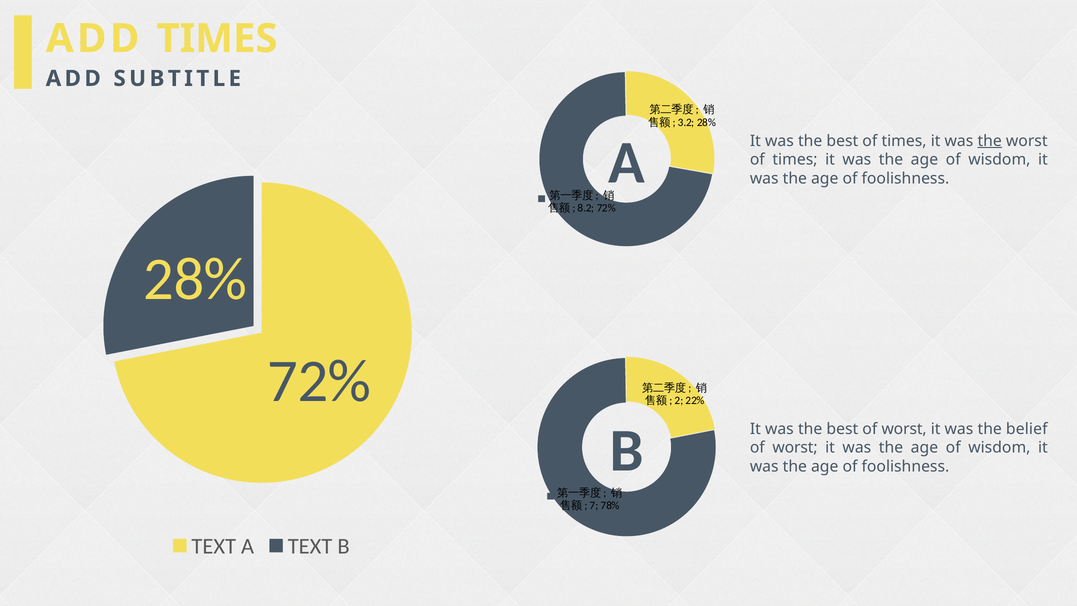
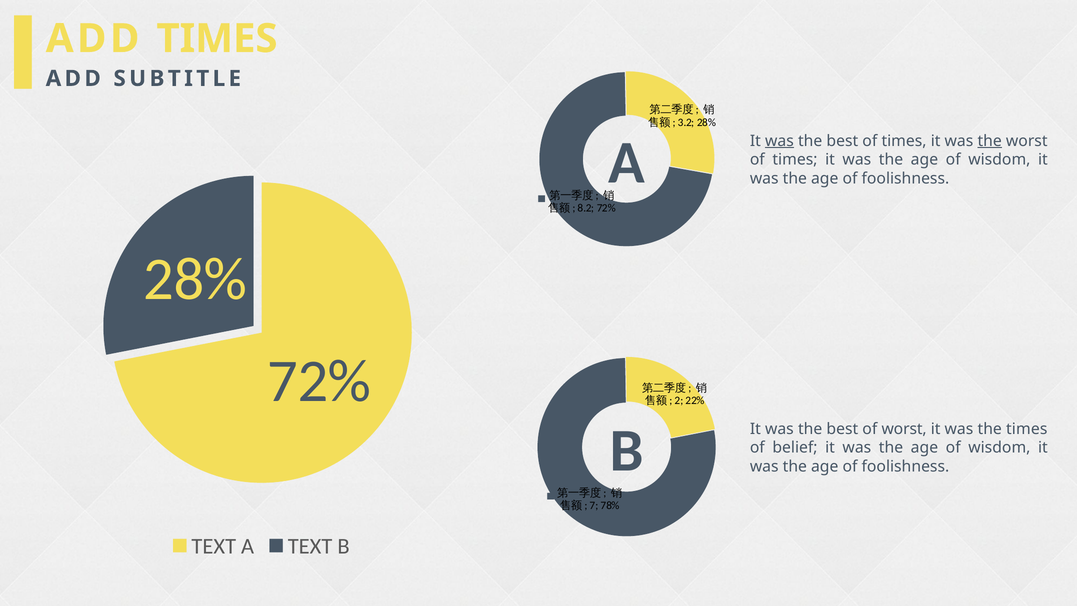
was at (779, 141) underline: none -> present
the belief: belief -> times
worst at (795, 448): worst -> belief
